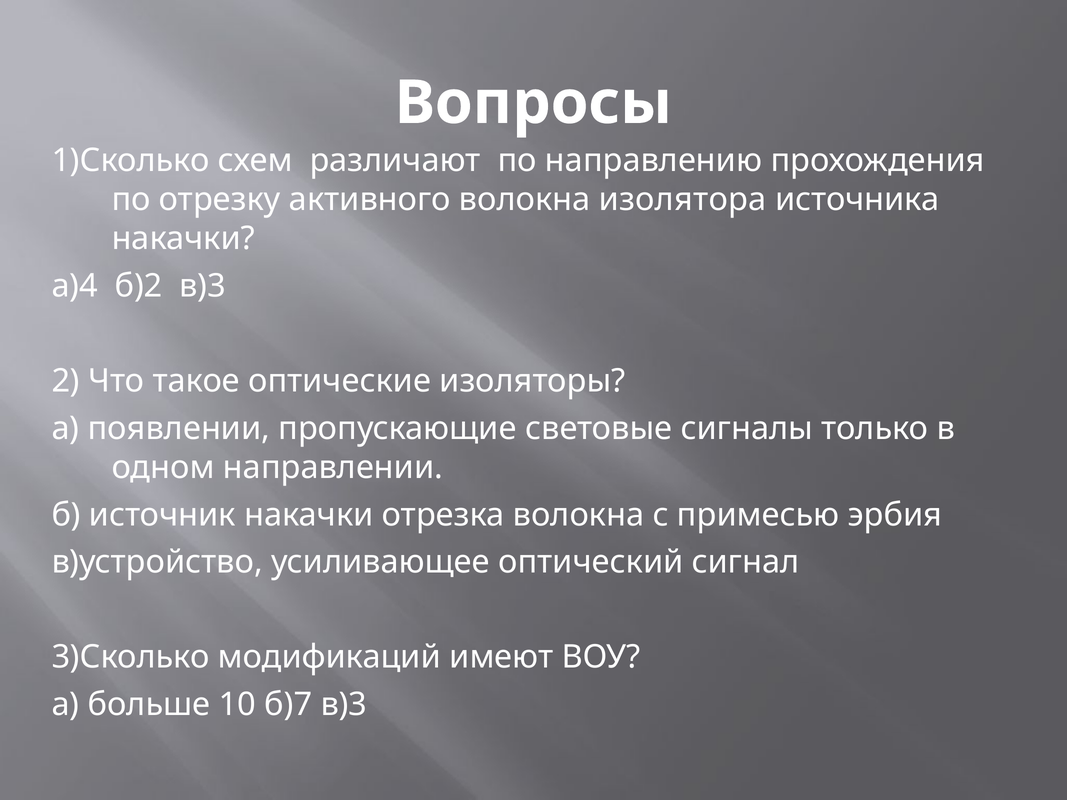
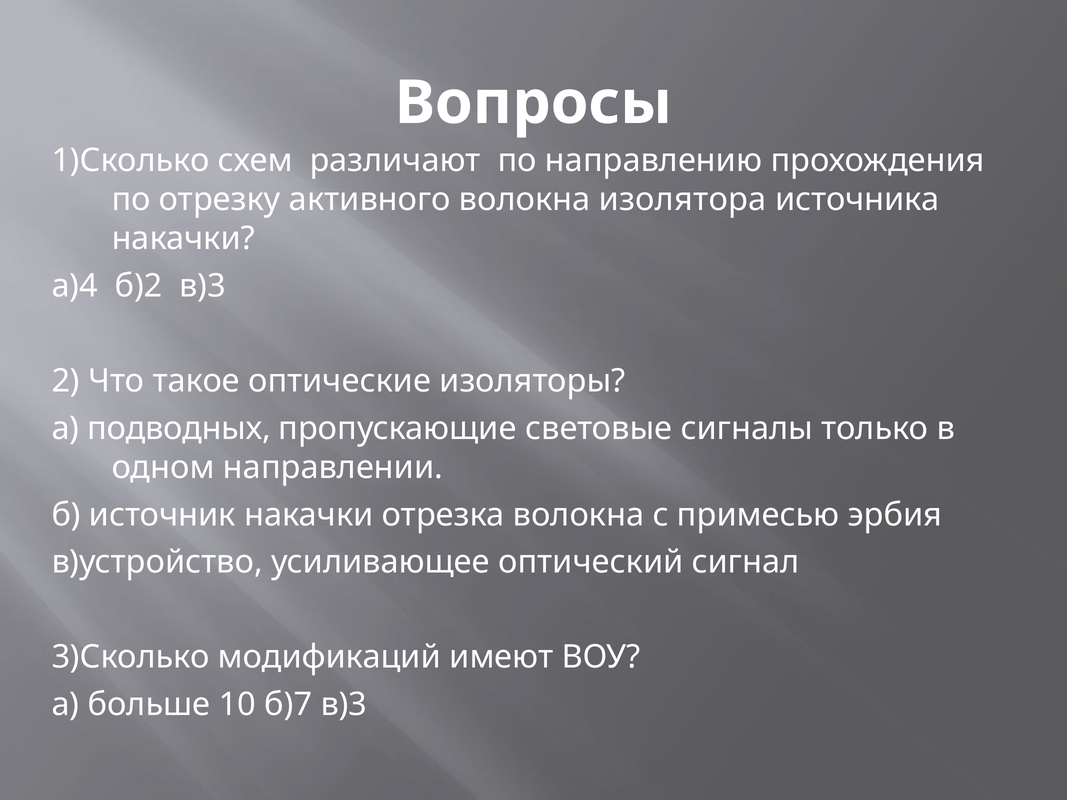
появлении: появлении -> подводных
